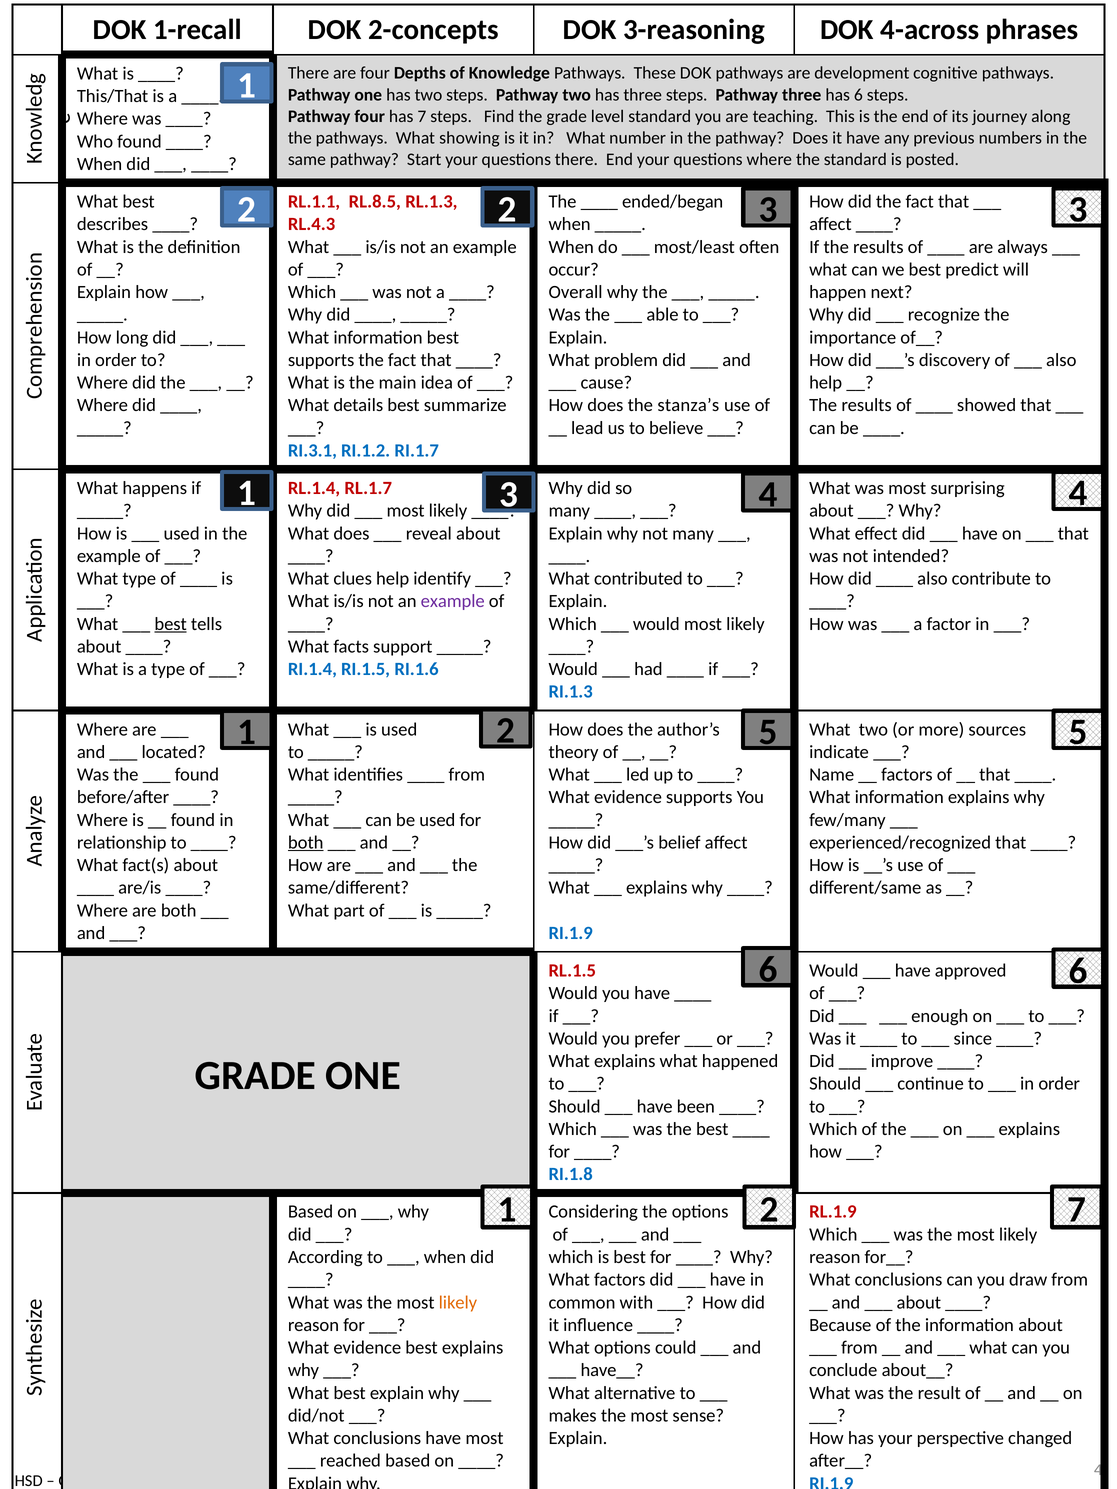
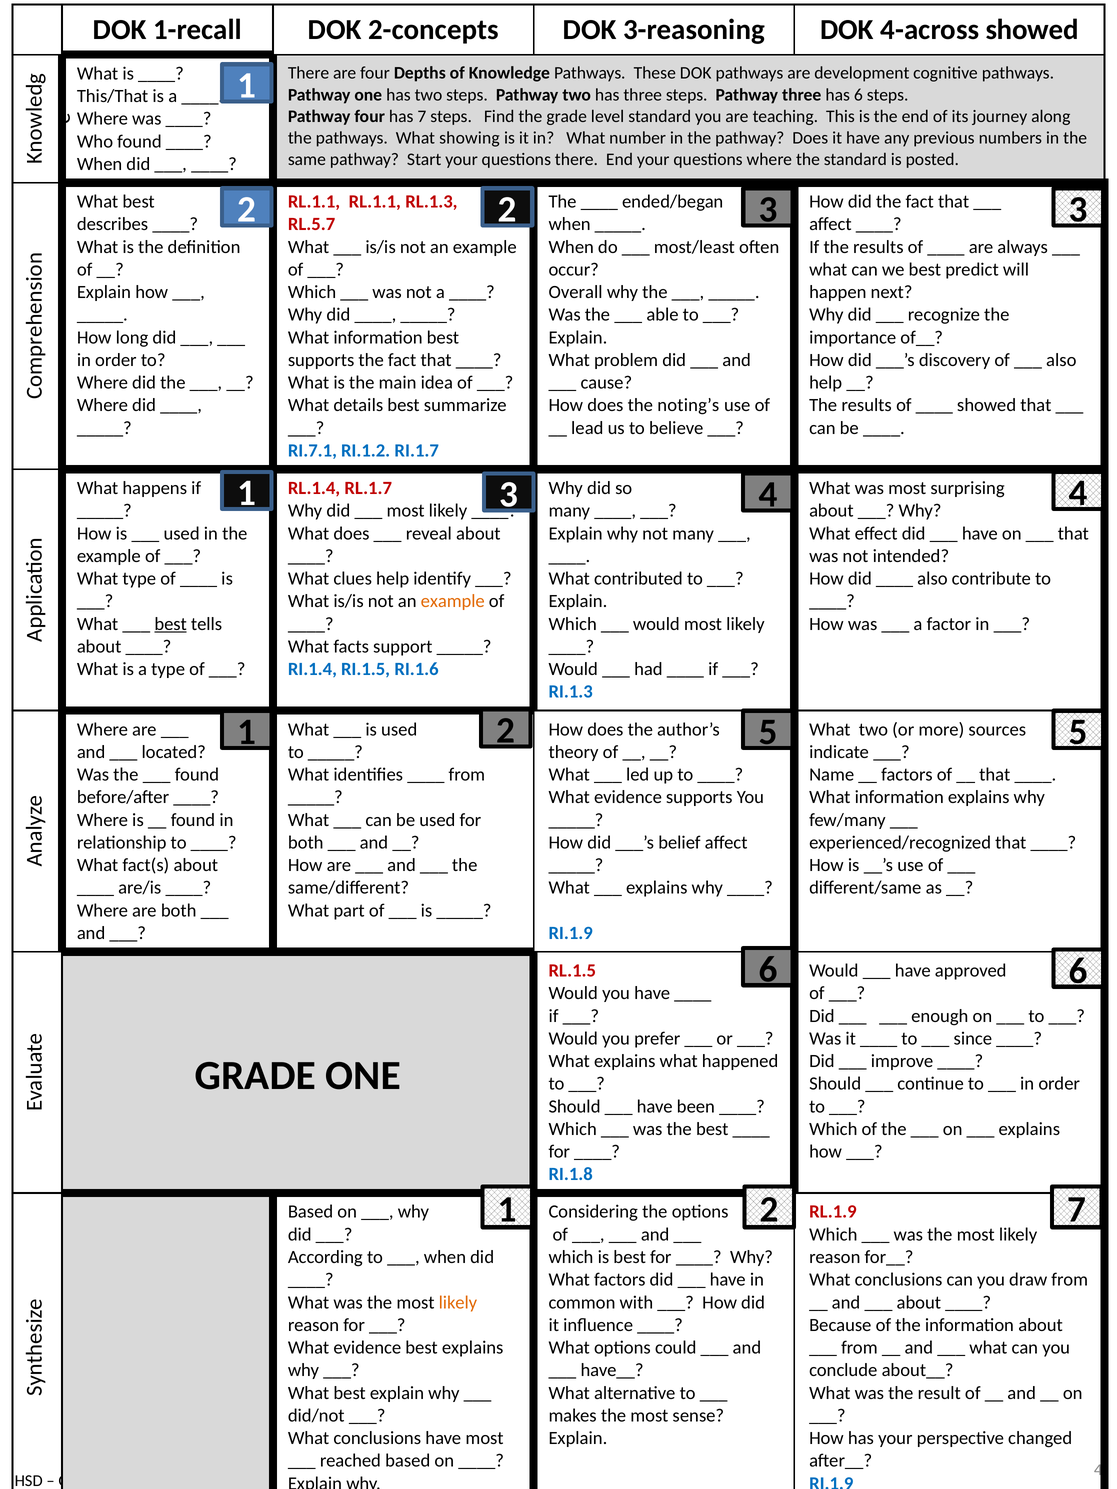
4-across phrases: phrases -> showed
RL.1.1 RL.8.5: RL.8.5 -> RL.1.1
RL.4.3: RL.4.3 -> RL.5.7
stanza’s: stanza’s -> noting’s
RI.3.1: RI.3.1 -> RI.7.1
example at (453, 601) colour: purple -> orange
both at (306, 843) underline: present -> none
